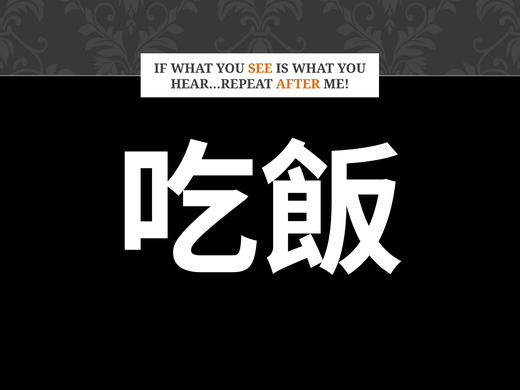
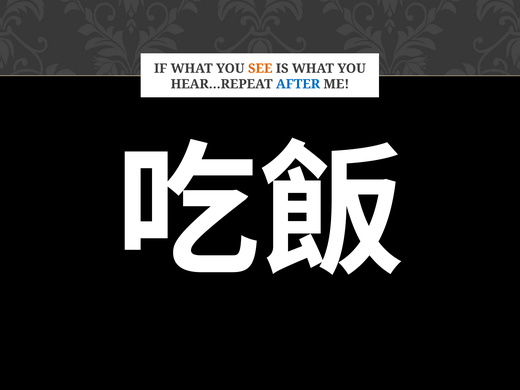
AFTER colour: orange -> blue
